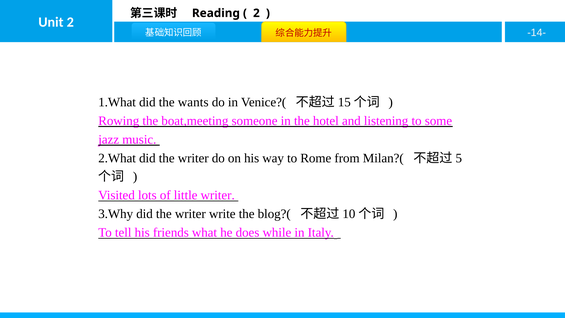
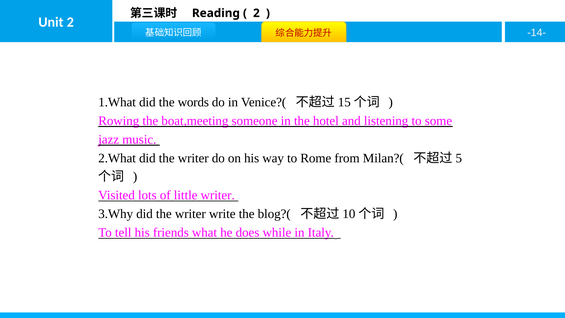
wants: wants -> words
